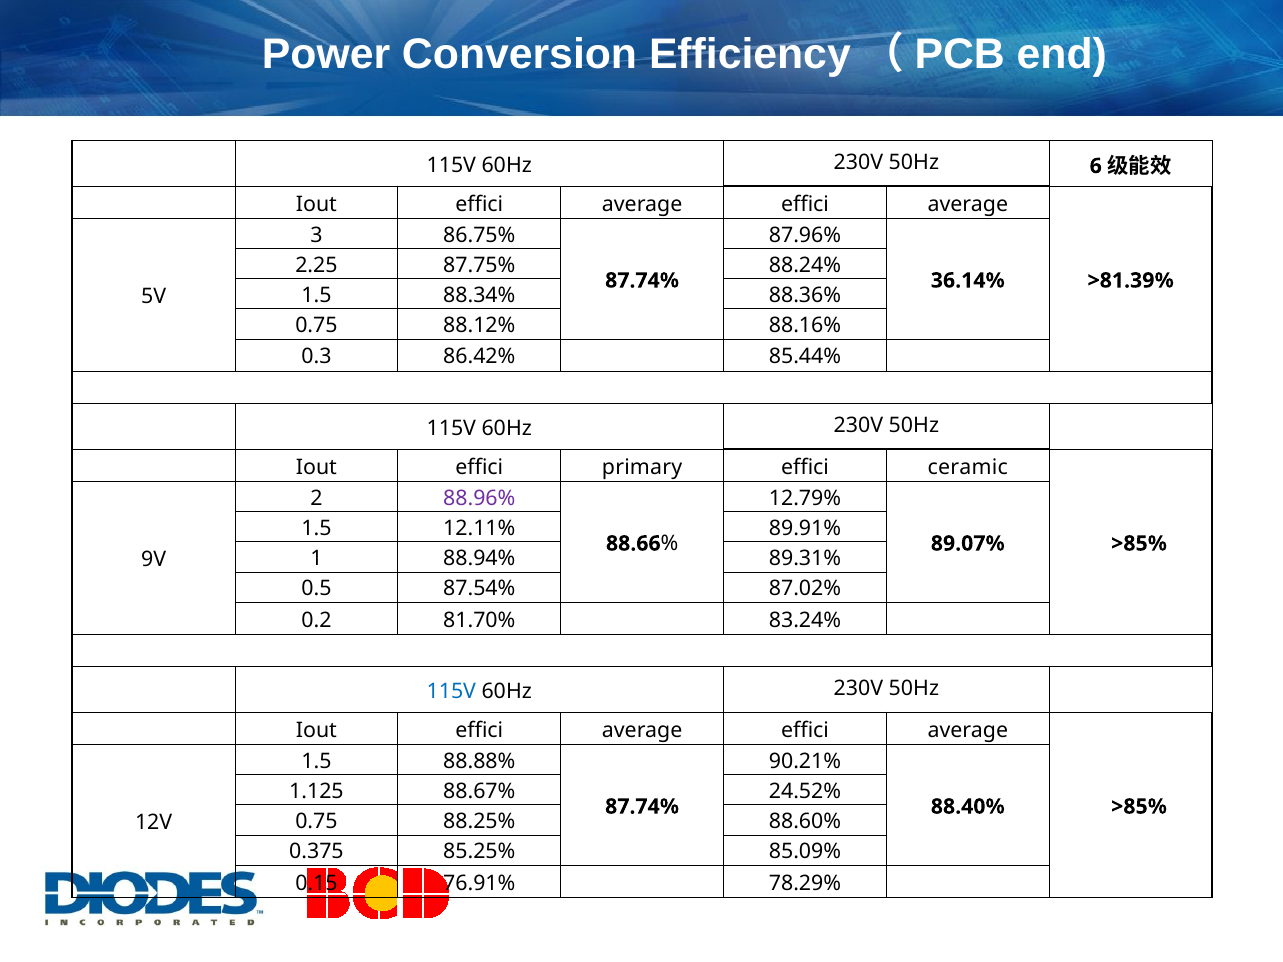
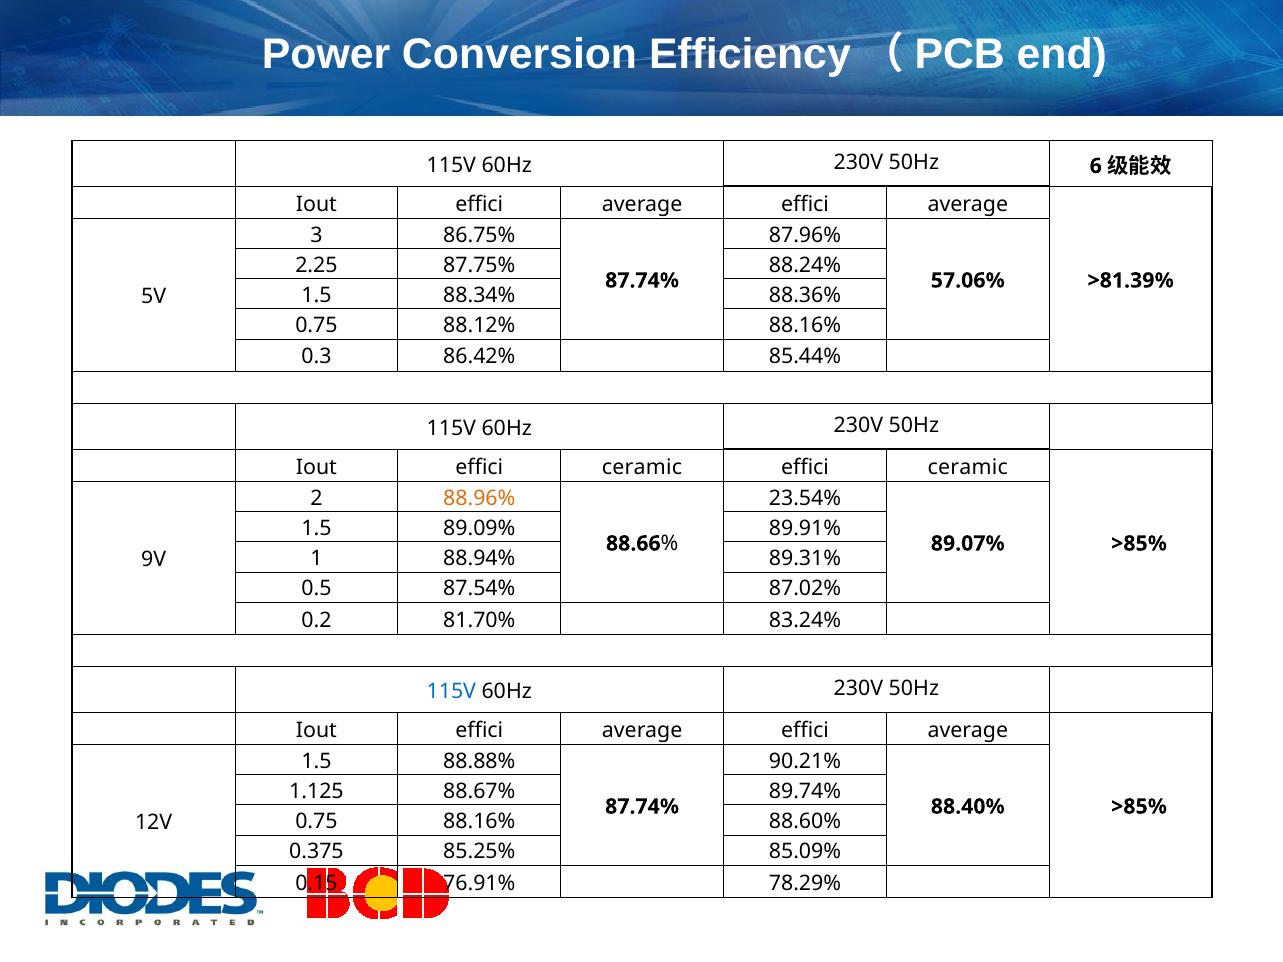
36.14%: 36.14% -> 57.06%
Iout effici primary: primary -> ceramic
88.96% colour: purple -> orange
12.79%: 12.79% -> 23.54%
12.11%: 12.11% -> 89.09%
24.52%: 24.52% -> 89.74%
0.75 88.25%: 88.25% -> 88.16%
